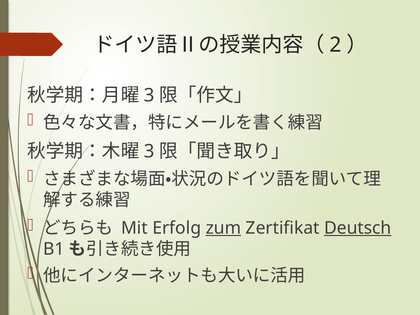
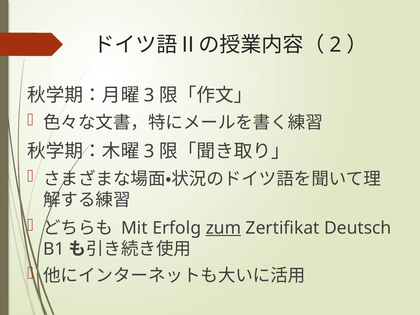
Deutsch underline: present -> none
